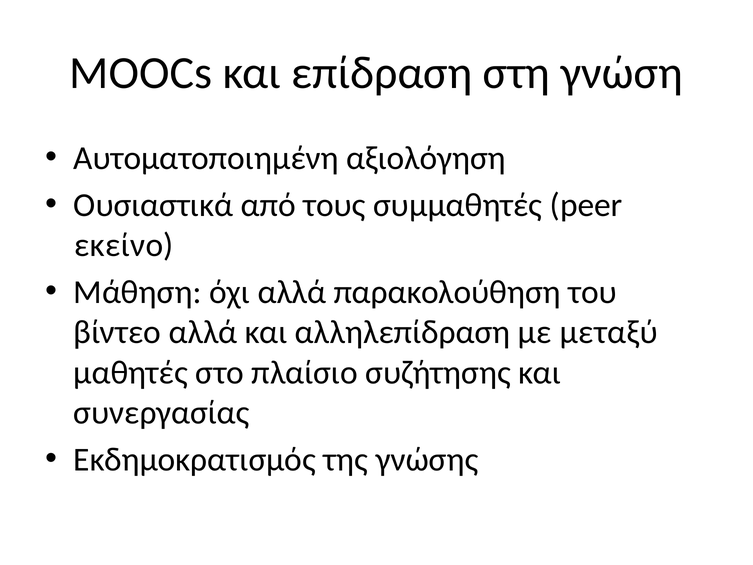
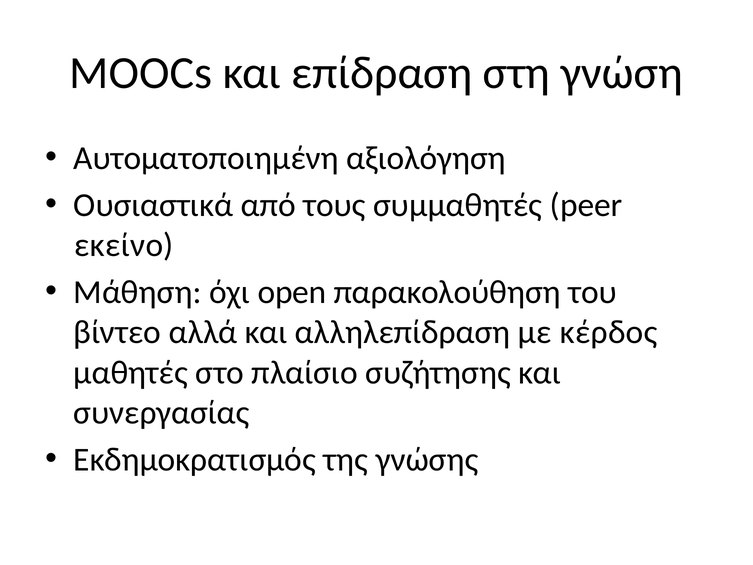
όχι αλλά: αλλά -> open
μεταξύ: μεταξύ -> κέρδος
